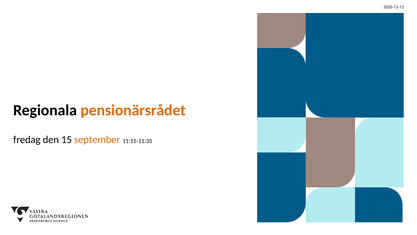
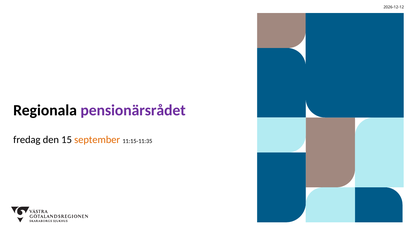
pensionärsrådet colour: orange -> purple
